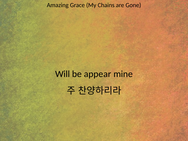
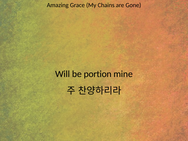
appear: appear -> portion
